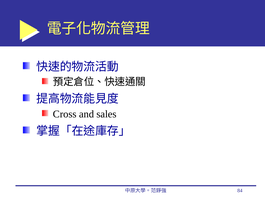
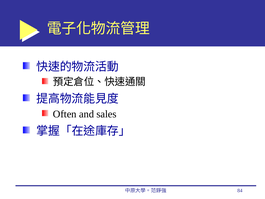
Cross: Cross -> Often
